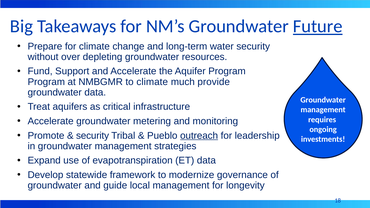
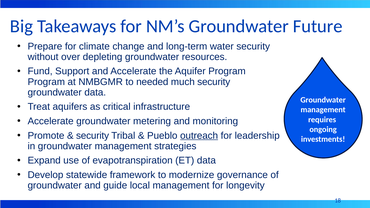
Future underline: present -> none
to climate: climate -> needed
much provide: provide -> security
